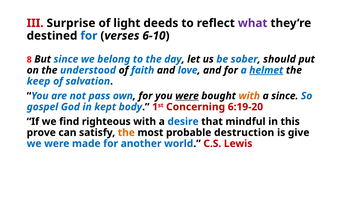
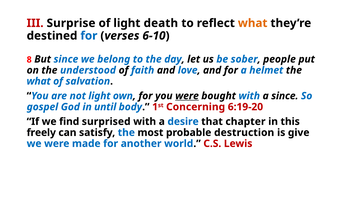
deeds: deeds -> death
what at (253, 23) colour: purple -> orange
should: should -> people
helmet underline: present -> none
keep at (39, 81): keep -> what
not pass: pass -> light
with at (249, 96) colour: orange -> blue
kept: kept -> until
righteous: righteous -> surprised
mindful: mindful -> chapter
prove: prove -> freely
the at (126, 132) colour: orange -> blue
